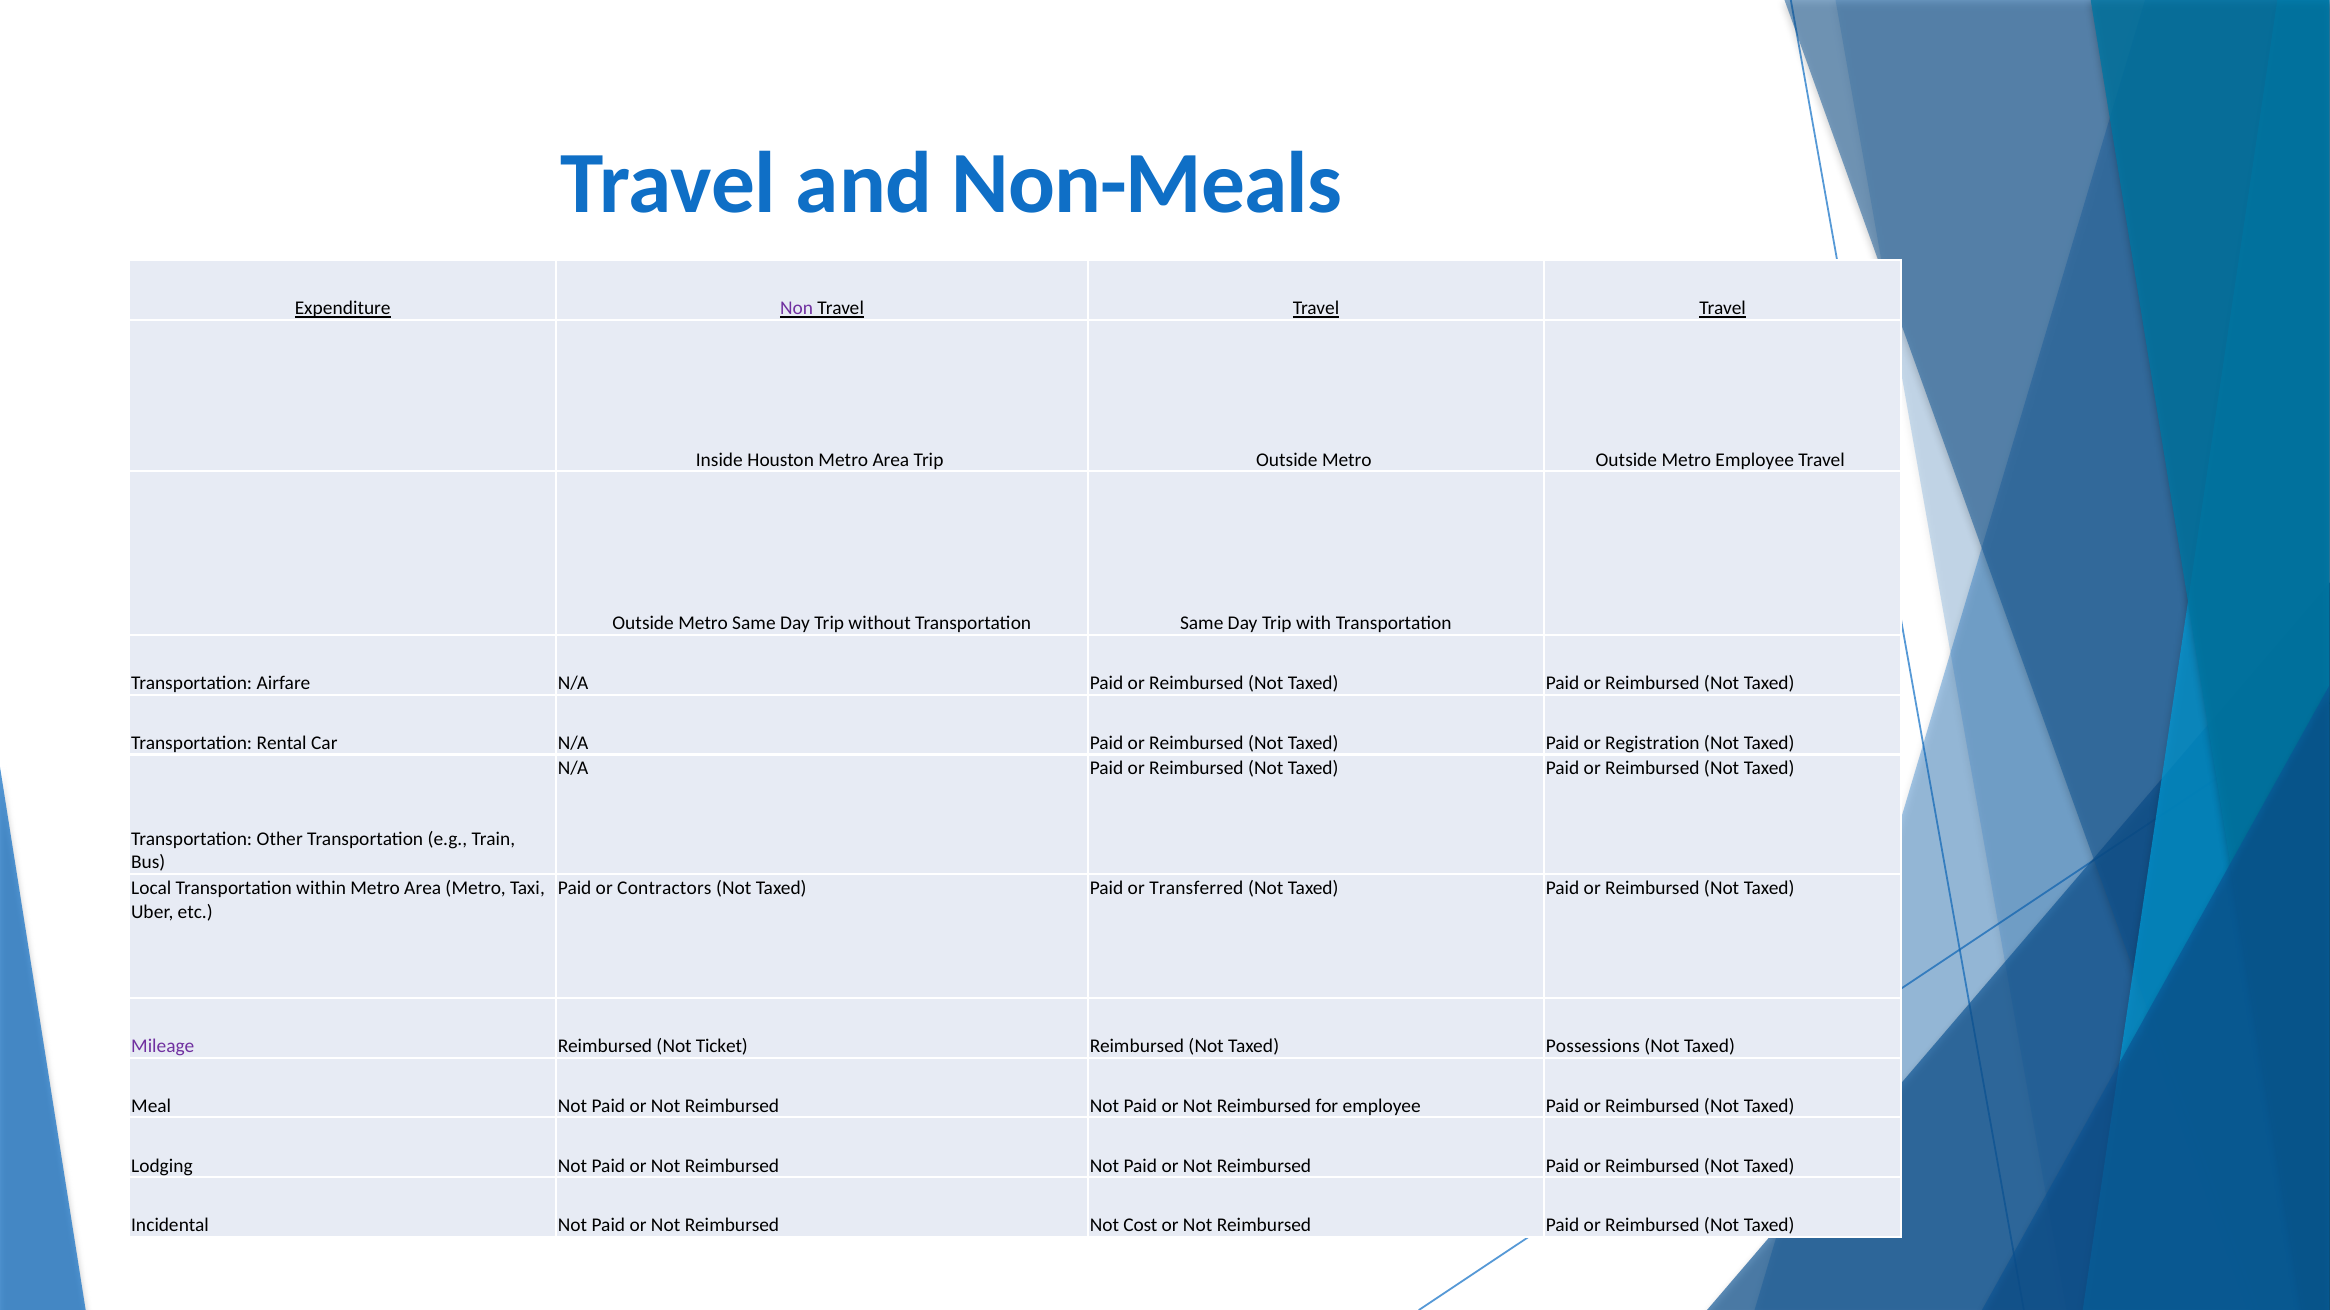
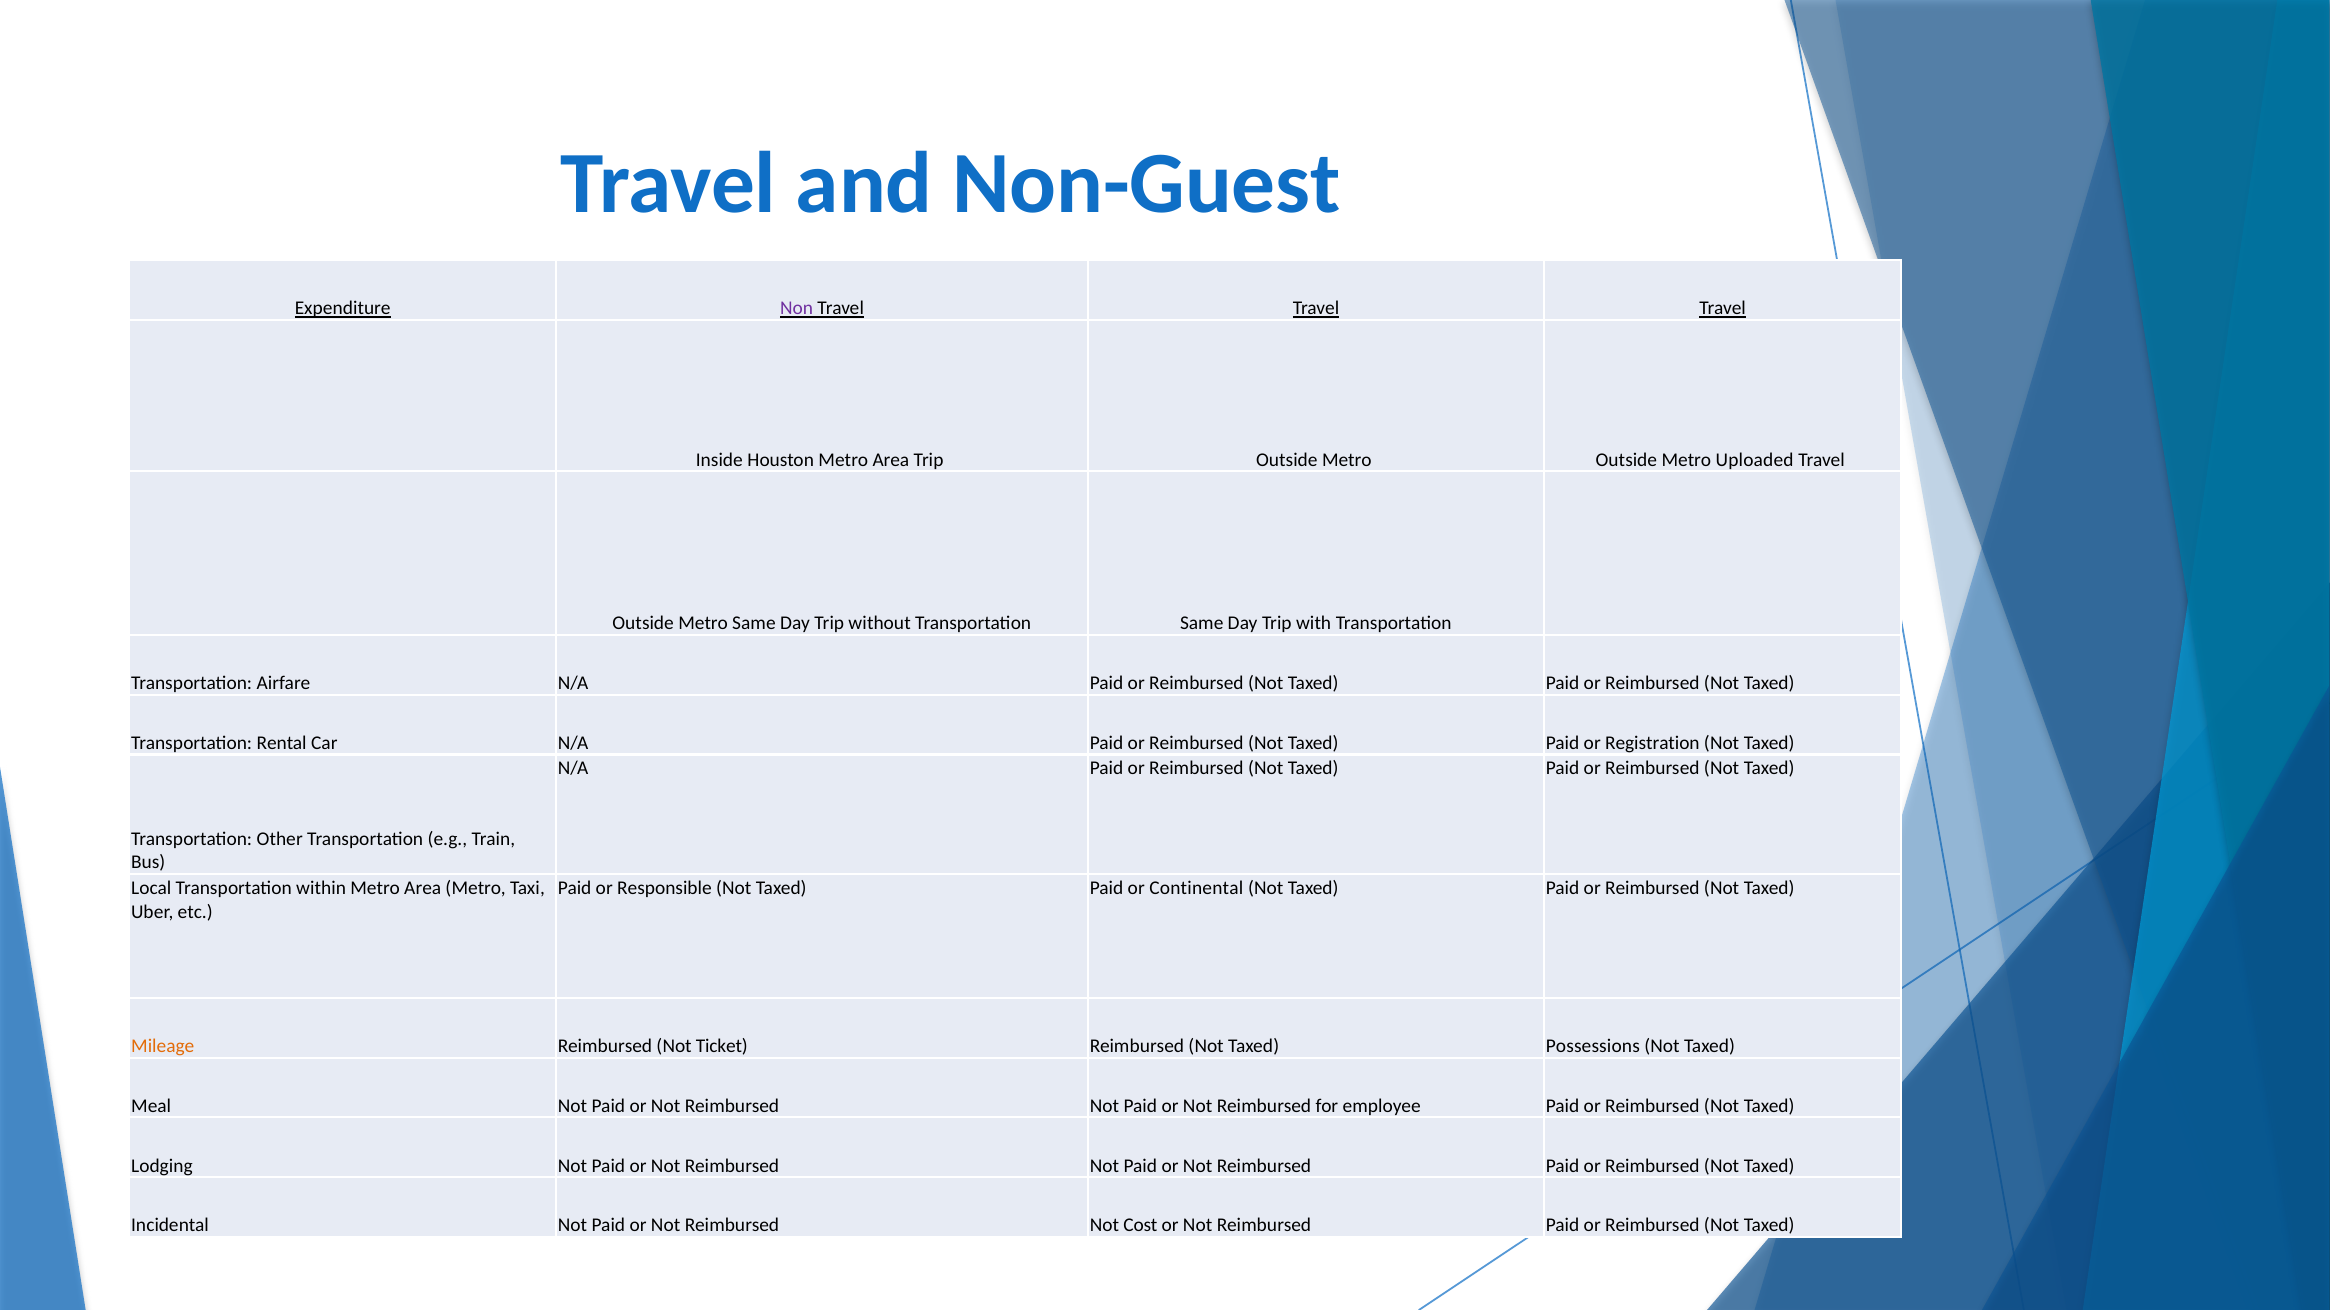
Non-Meals: Non-Meals -> Non-Guest
Metro Employee: Employee -> Uploaded
Contractors: Contractors -> Responsible
Transferred: Transferred -> Continental
Mileage colour: purple -> orange
